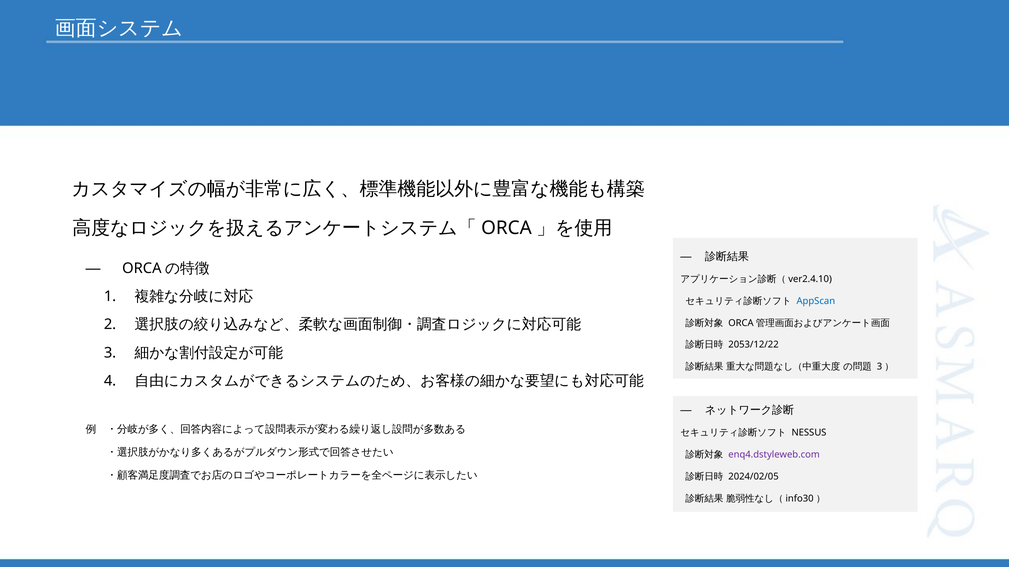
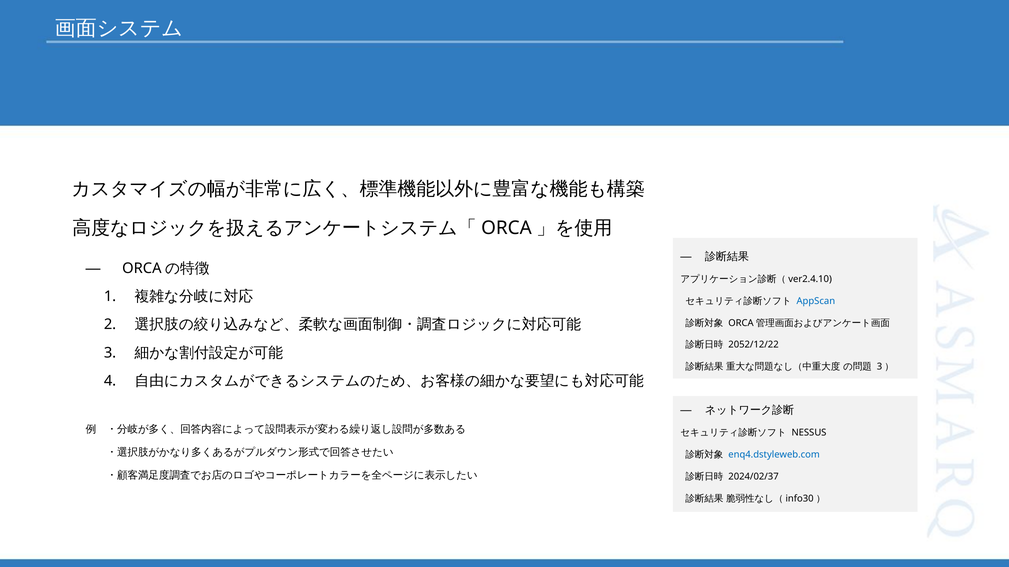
2053/12/22: 2053/12/22 -> 2052/12/22
enq4.dstyleweb.com colour: purple -> blue
2024/02/05: 2024/02/05 -> 2024/02/37
